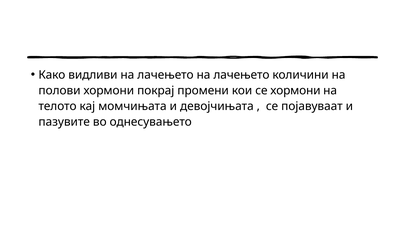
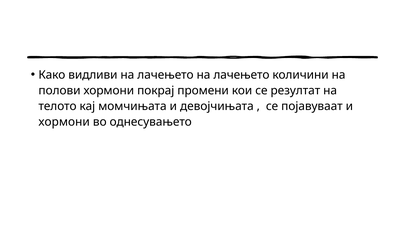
се хормони: хормони -> резултат
пазувите at (64, 122): пазувите -> хормони
